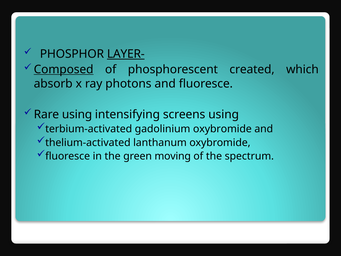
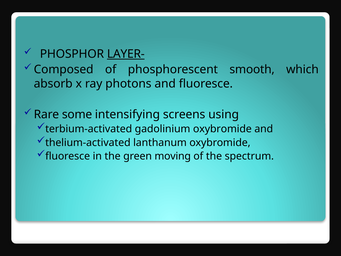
Composed underline: present -> none
created: created -> smooth
Rare using: using -> some
